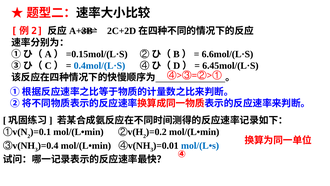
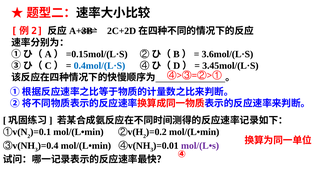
6.6mol/(L·S: 6.6mol/(L·S -> 3.6mol/(L·S
6.45mol/(L·S: 6.45mol/(L·S -> 3.45mol/(L·S
mol/(L•s colour: blue -> purple
